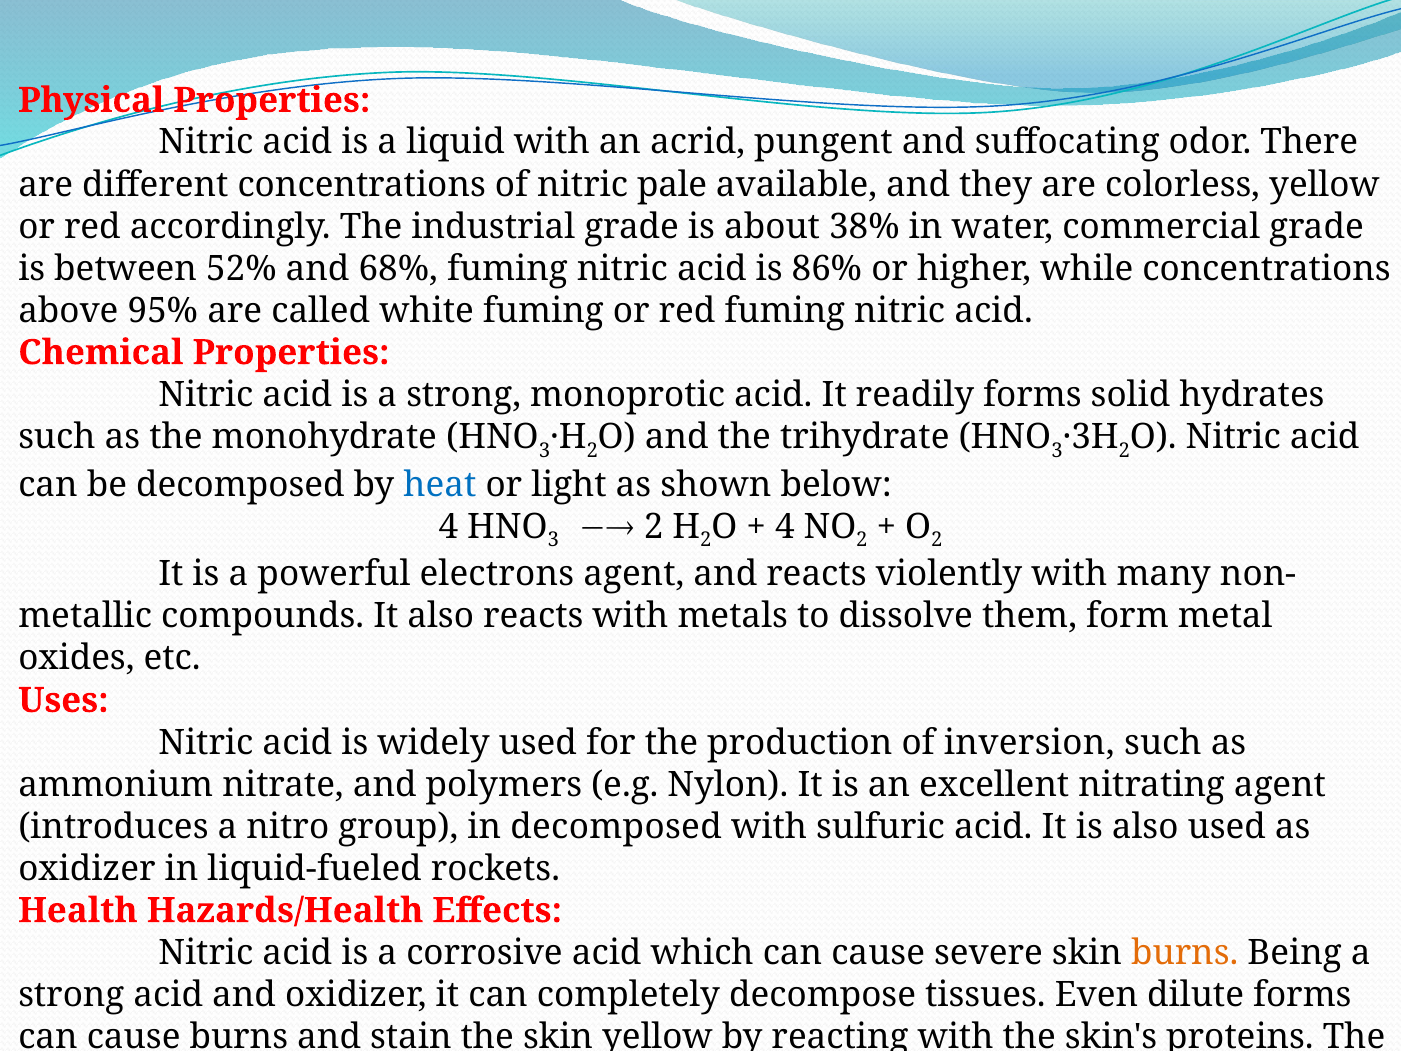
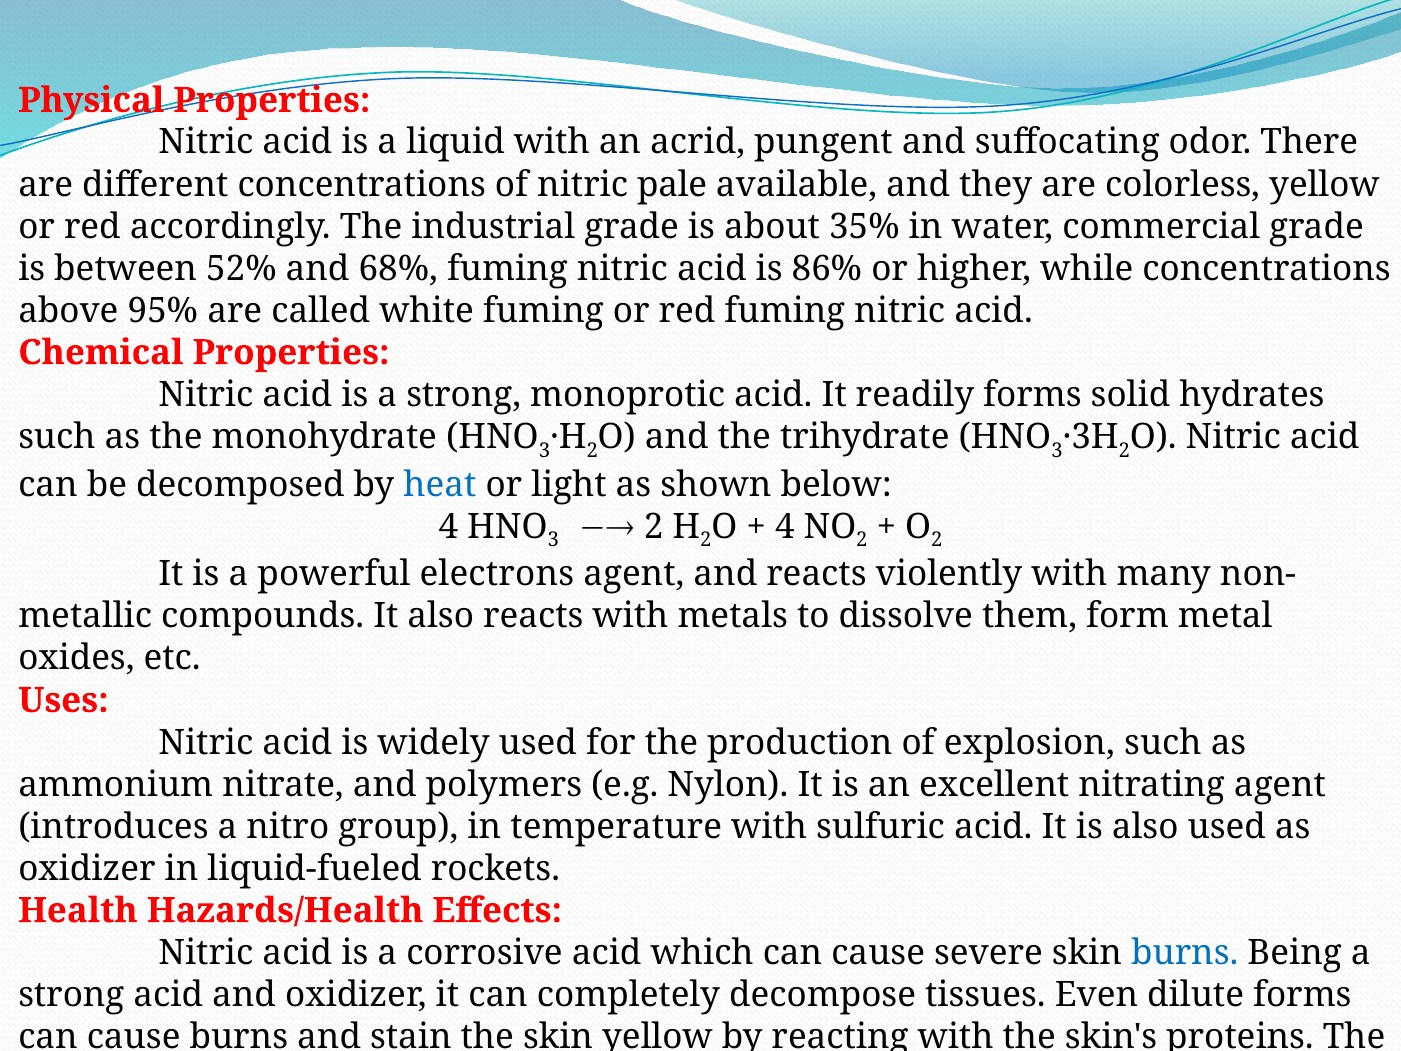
38%: 38% -> 35%
inversion: inversion -> explosion
in decomposed: decomposed -> temperature
burns at (1185, 952) colour: orange -> blue
